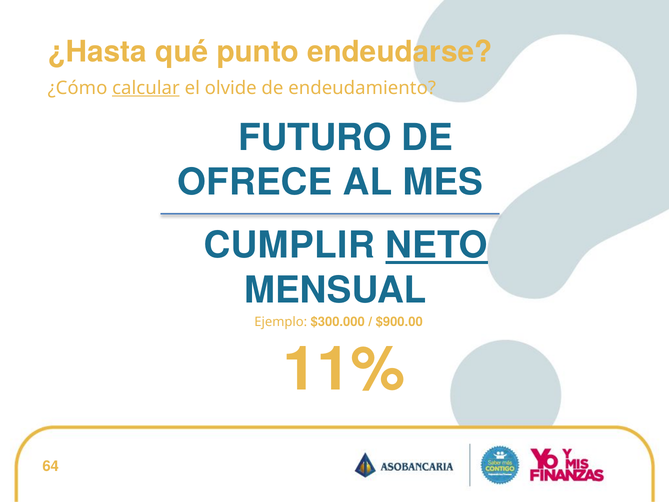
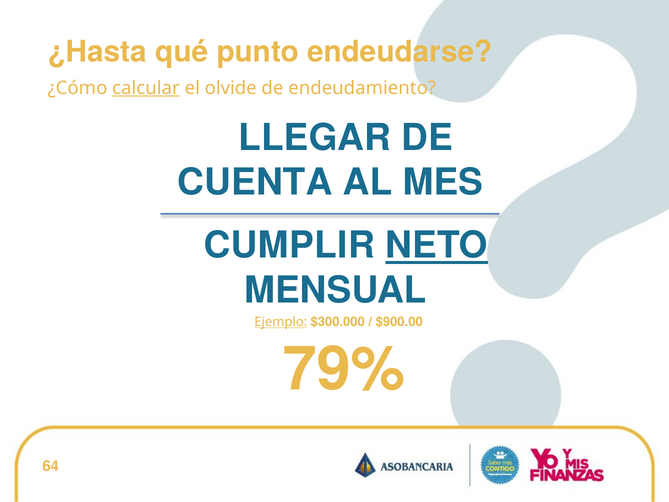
FUTURO: FUTURO -> LLEGAR
OFRECE: OFRECE -> CUENTA
Ejemplo underline: none -> present
11%: 11% -> 79%
